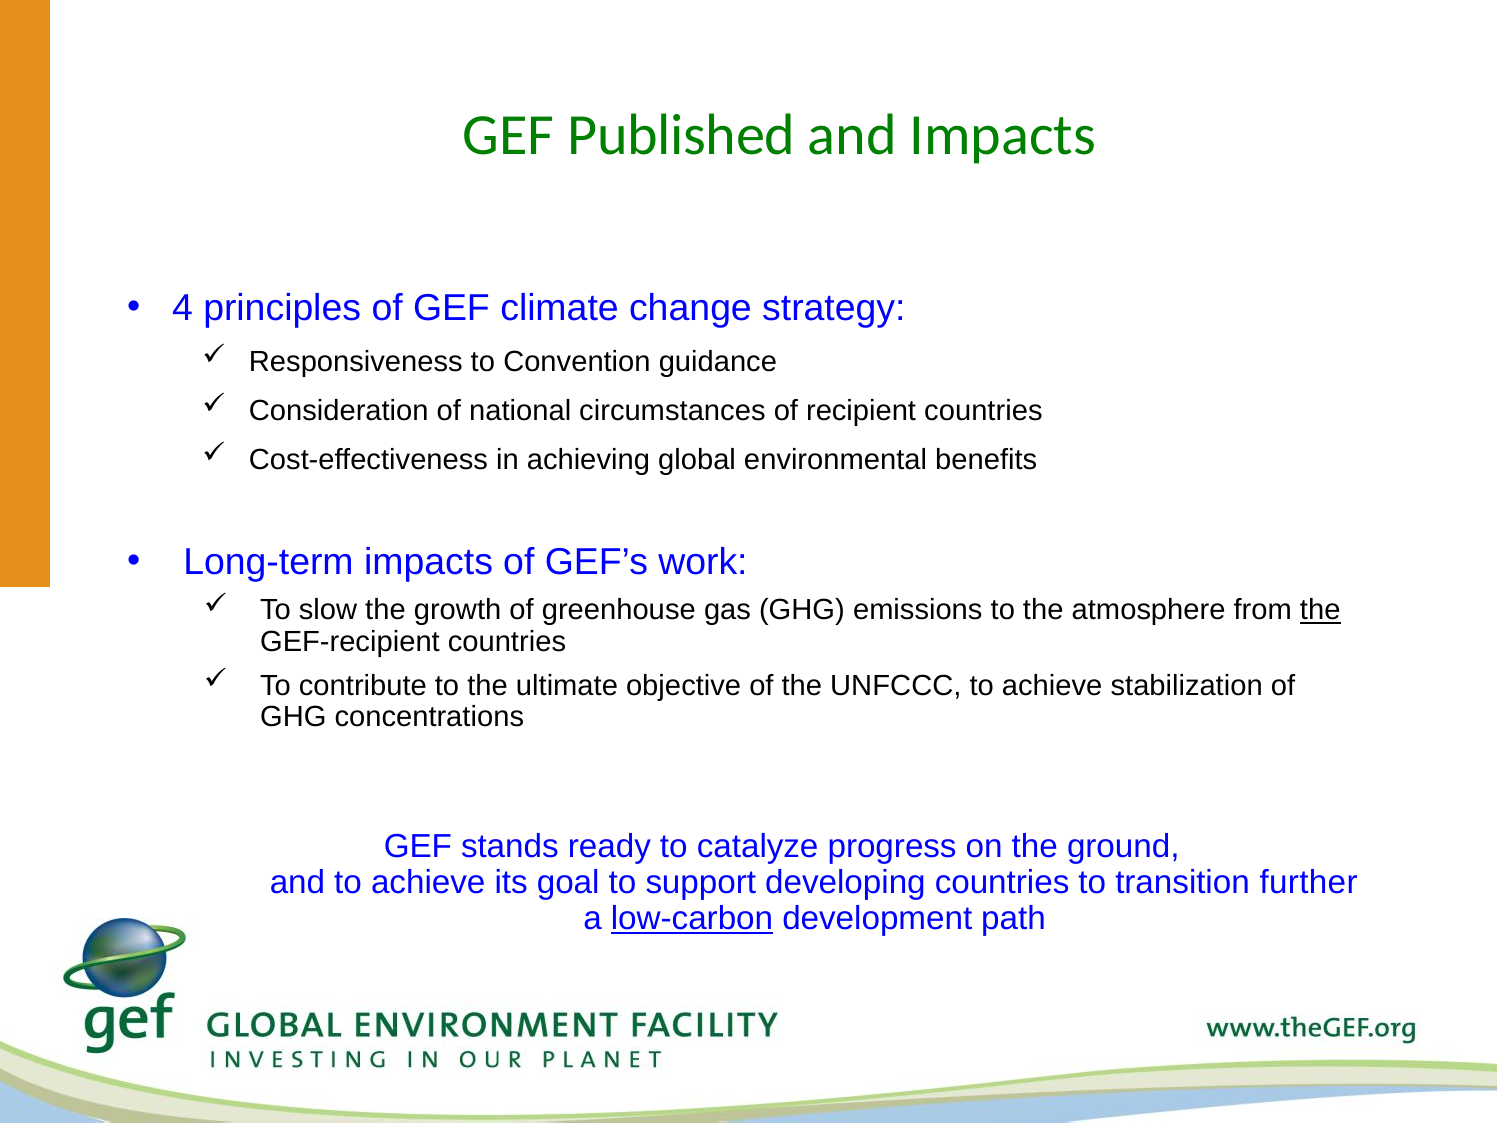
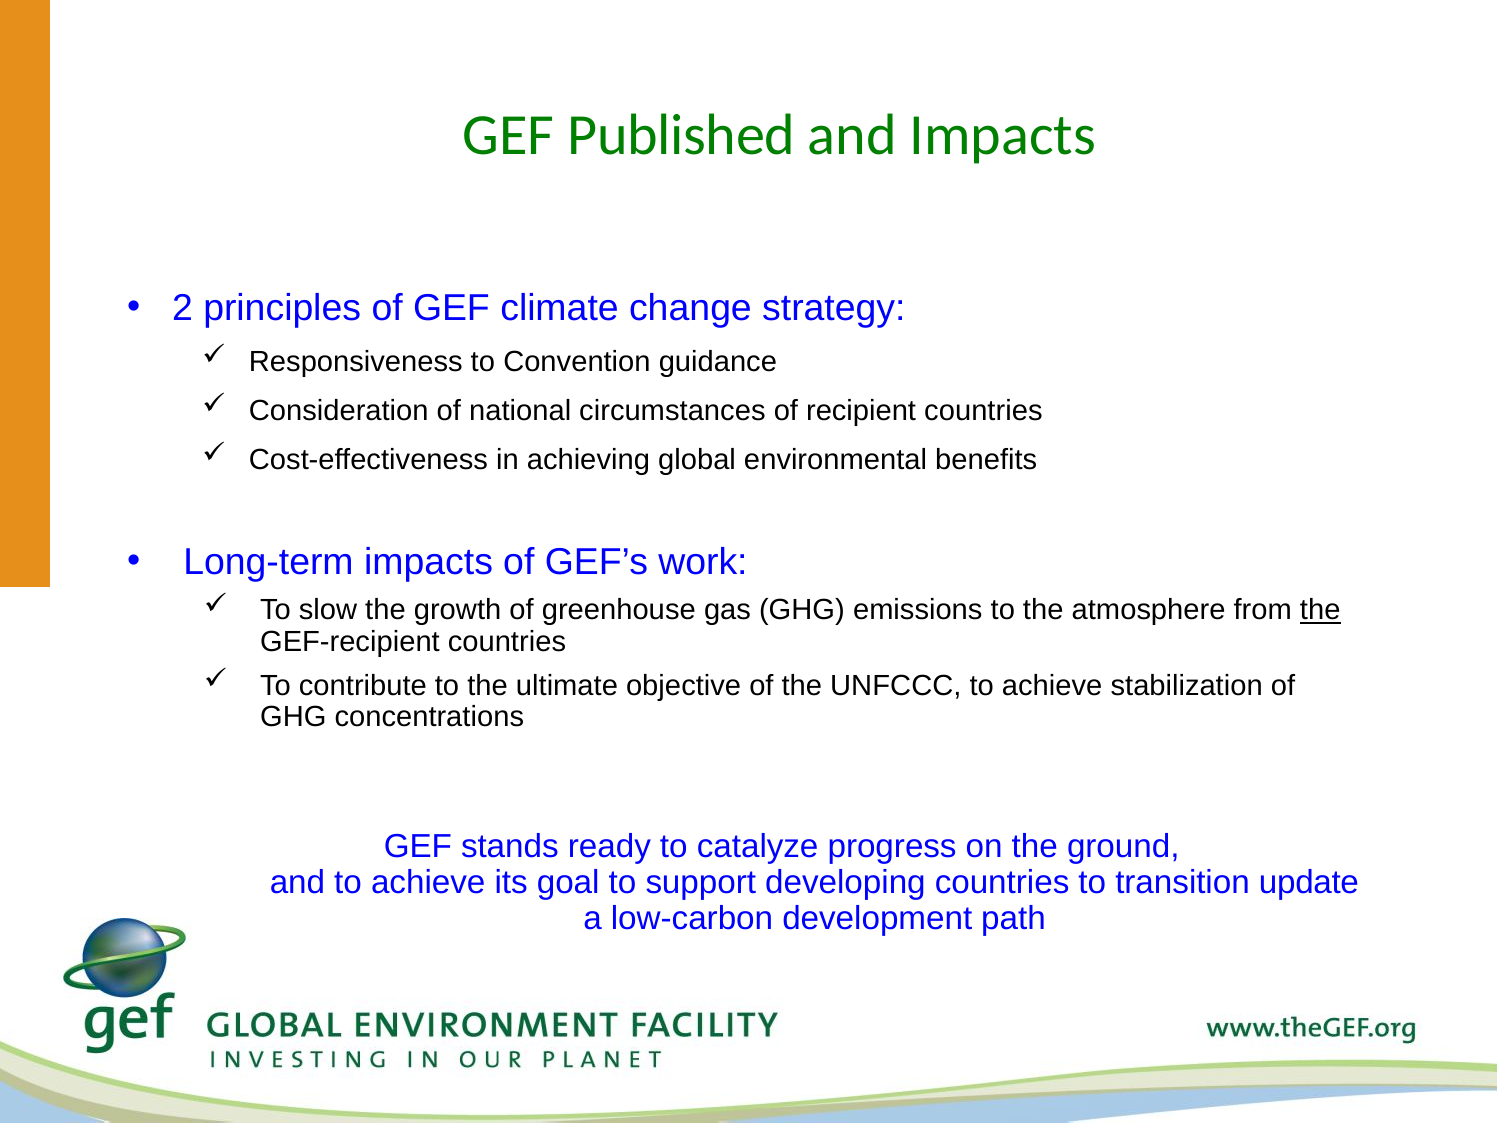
4: 4 -> 2
further: further -> update
low-carbon underline: present -> none
